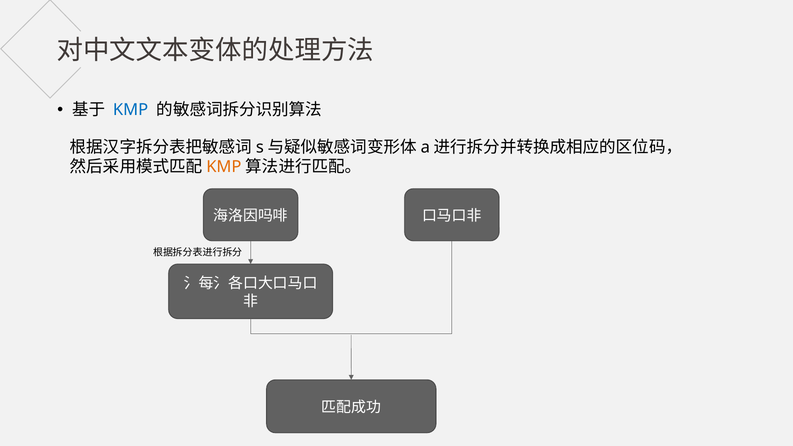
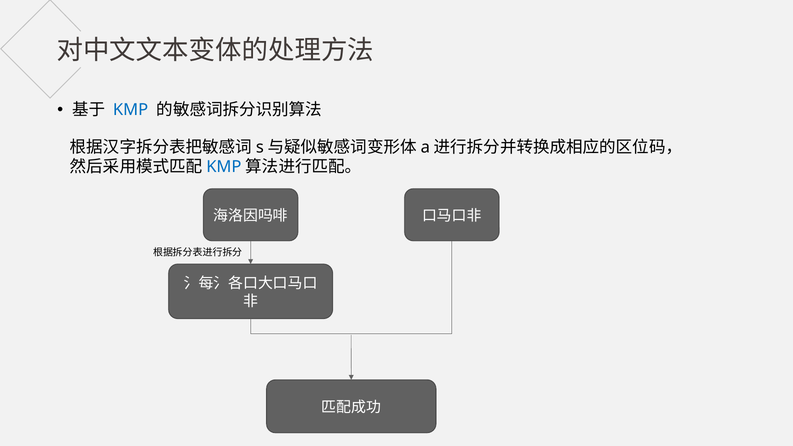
KMP at (224, 167) colour: orange -> blue
